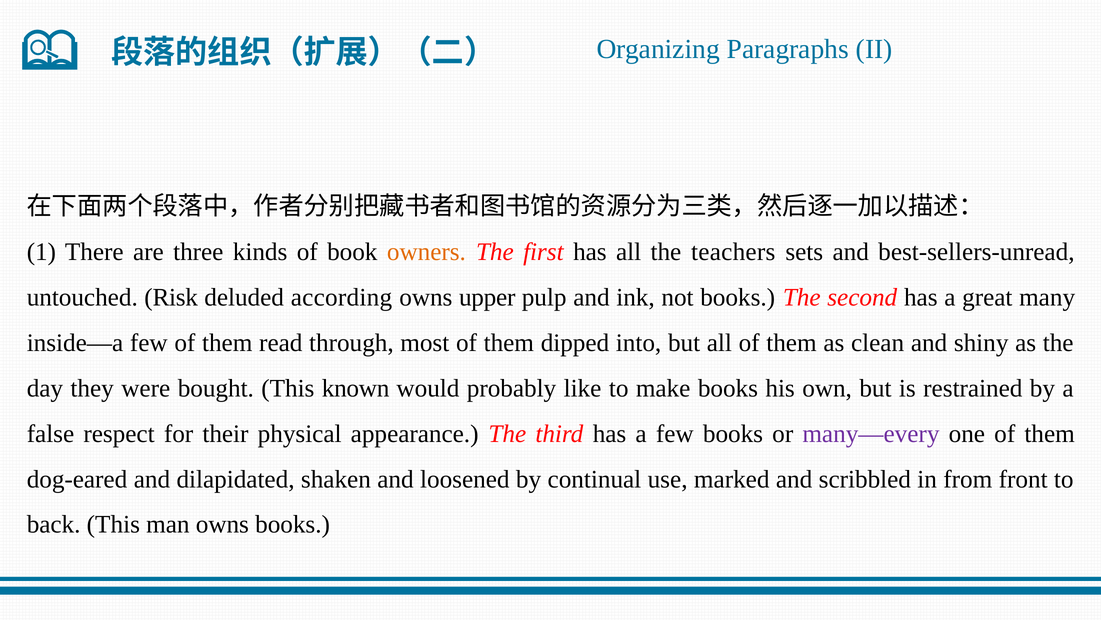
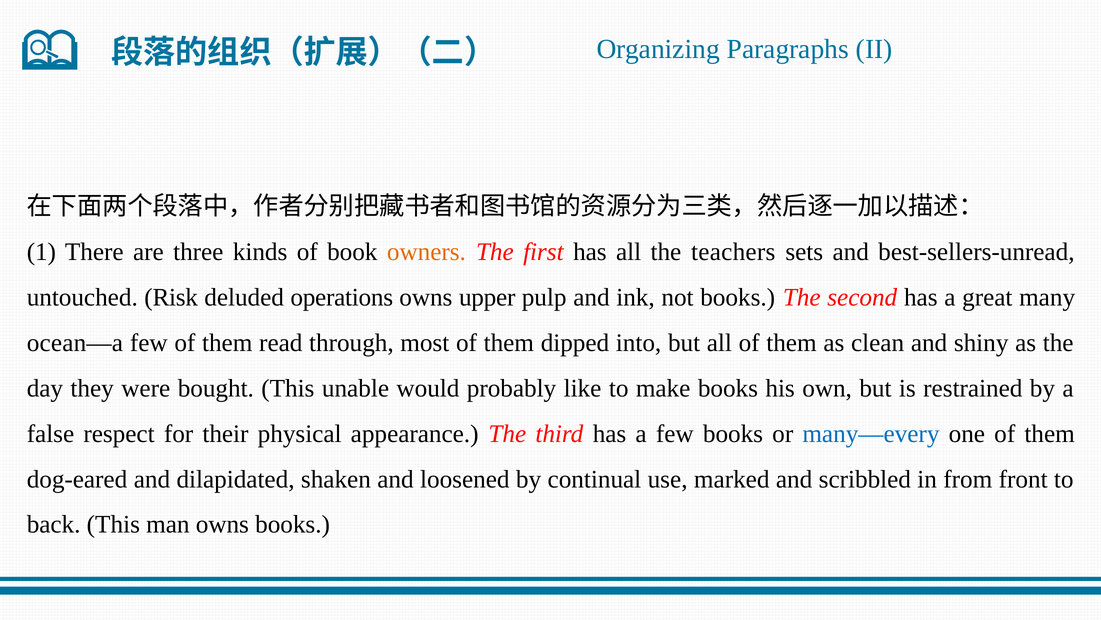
according: according -> operations
inside—a: inside—a -> ocean—a
known: known -> unable
many—every colour: purple -> blue
